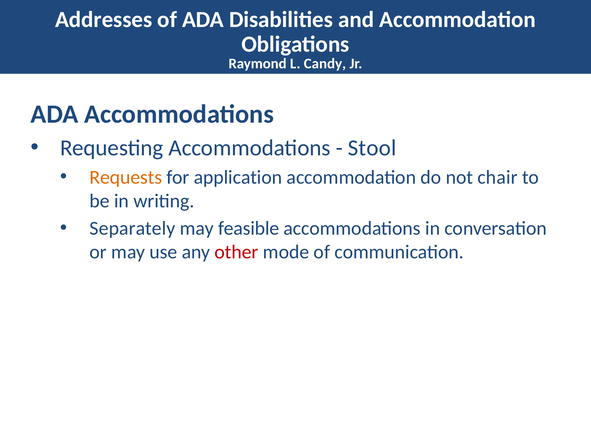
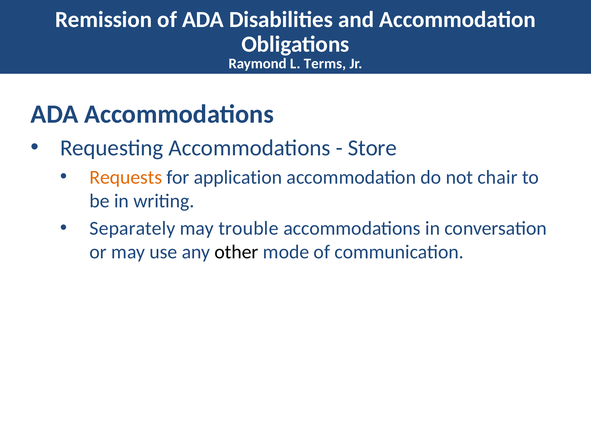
Addresses: Addresses -> Remission
Candy: Candy -> Terms
Stool: Stool -> Store
feasible: feasible -> trouble
other colour: red -> black
